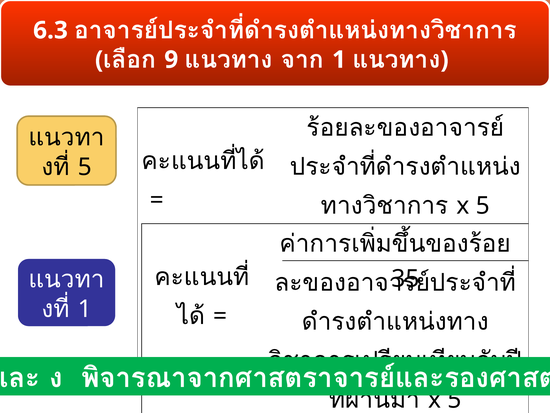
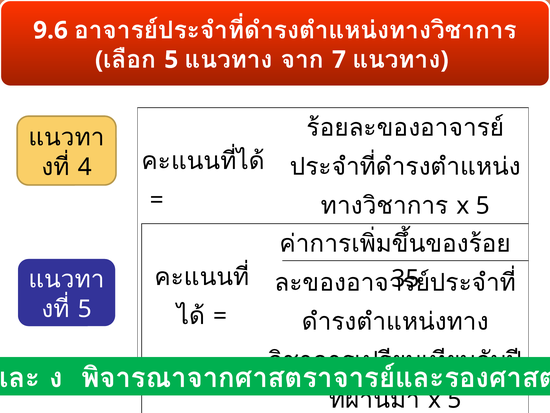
6.3: 6.3 -> 9.6
9 at (171, 60): 9 -> 5
1 at (339, 60): 1 -> 7
5 at (85, 167): 5 -> 4
1 at (85, 309): 1 -> 5
